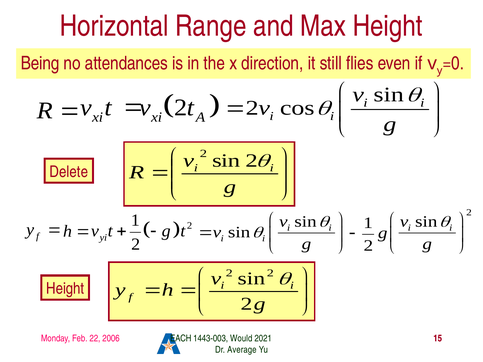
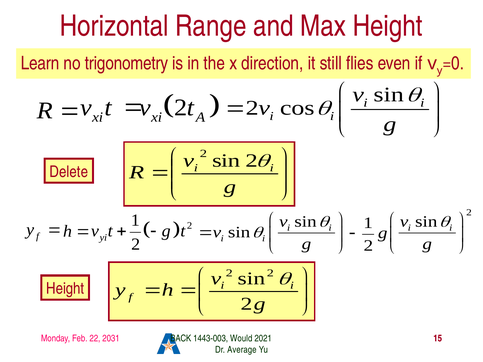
Being: Being -> Learn
attendances: attendances -> trigonometry
2006: 2006 -> 2031
EACH: EACH -> BACK
